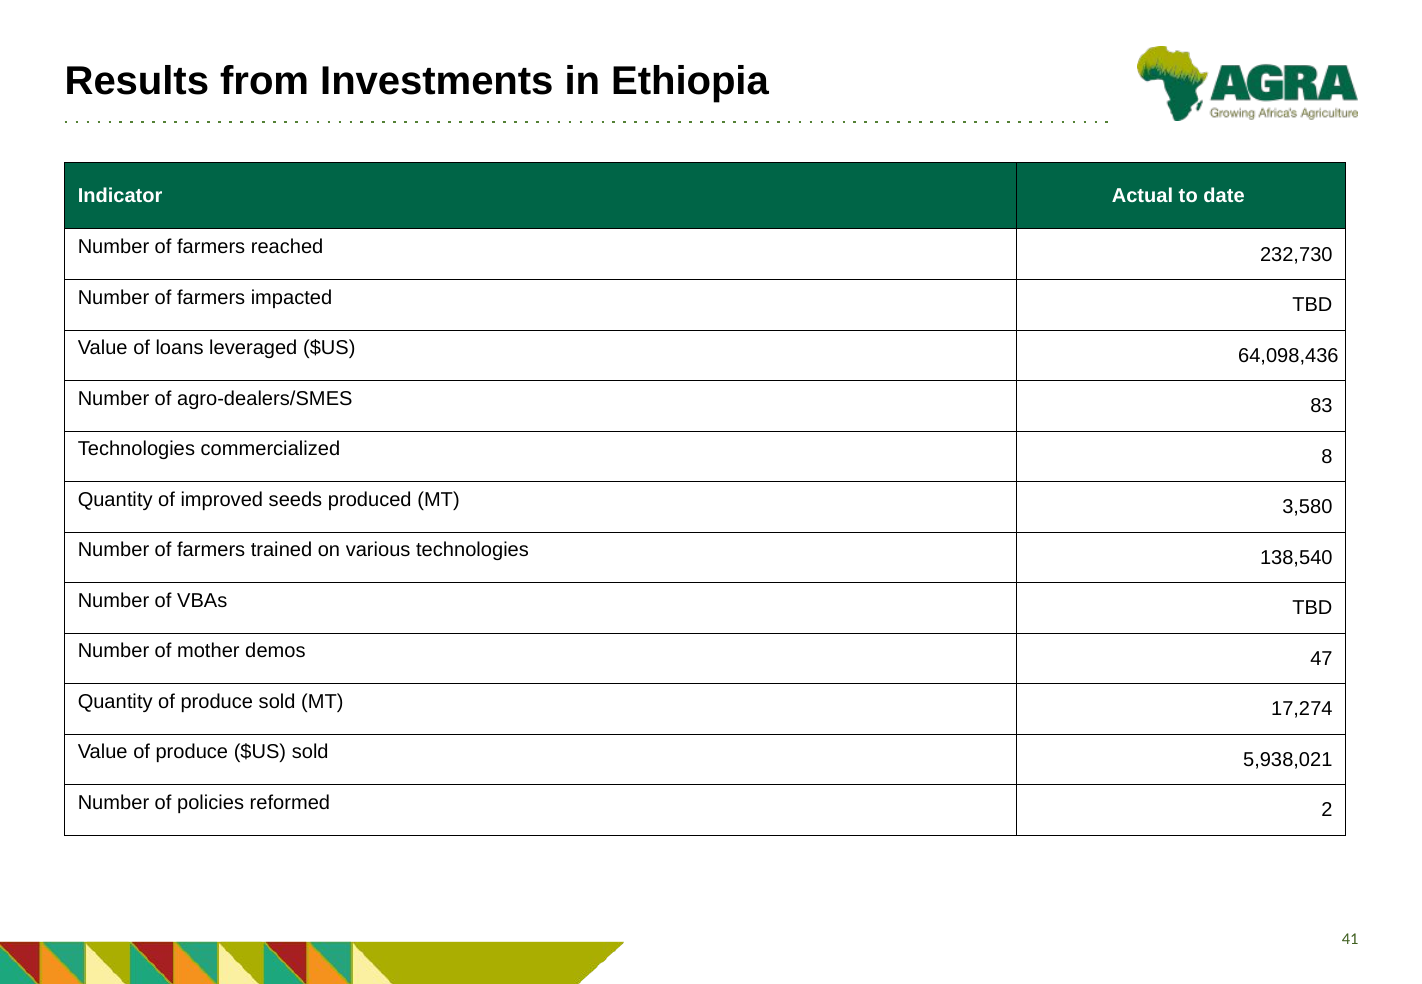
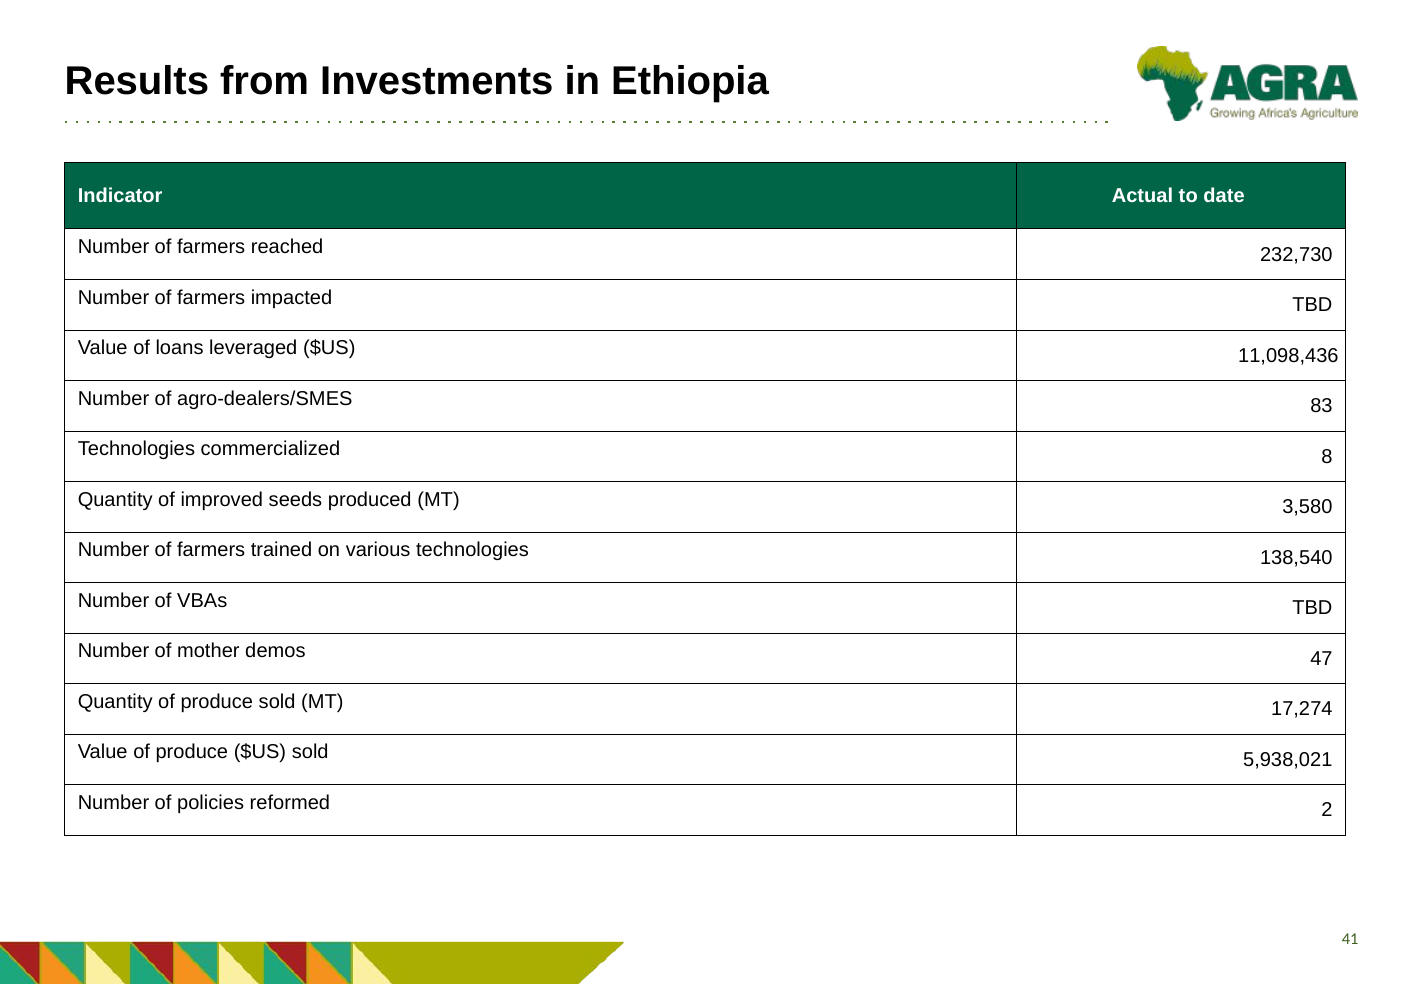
64,098,436: 64,098,436 -> 11,098,436
